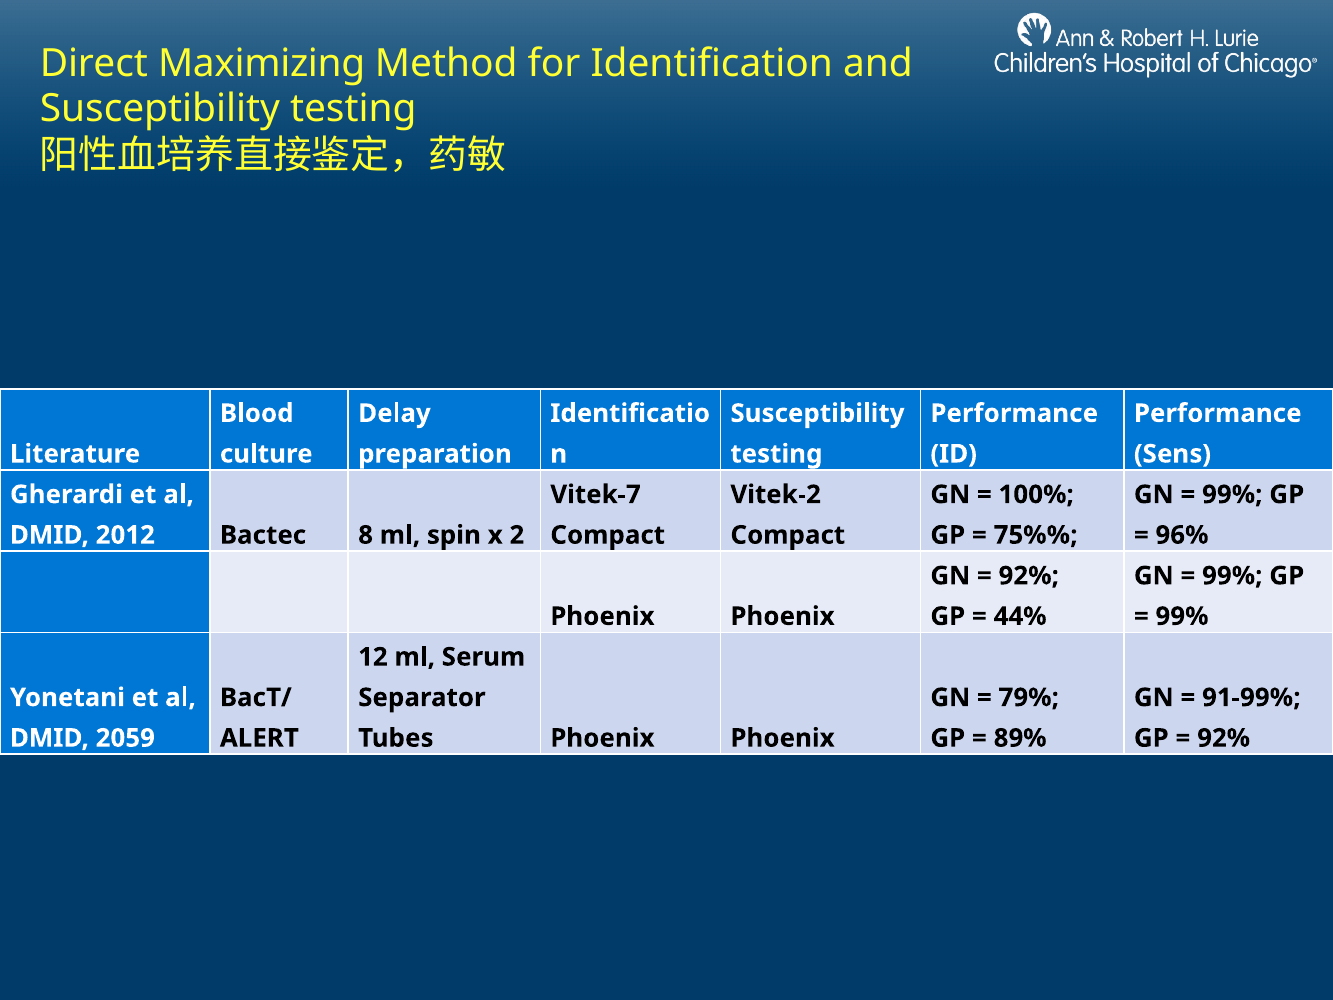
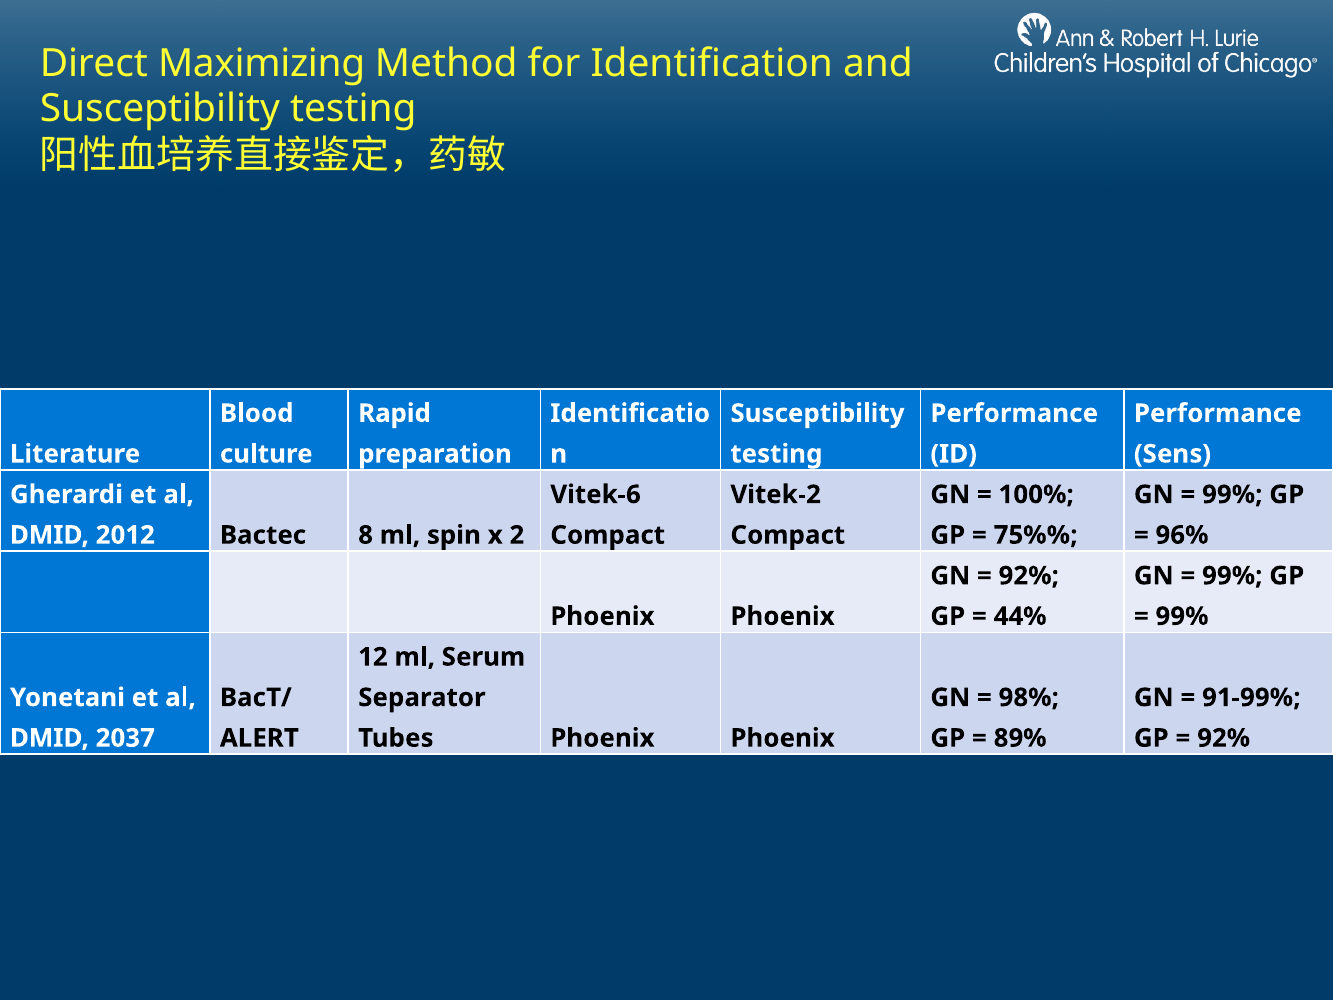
Delay: Delay -> Rapid
Vitek-7: Vitek-7 -> Vitek-6
79%: 79% -> 98%
2059: 2059 -> 2037
